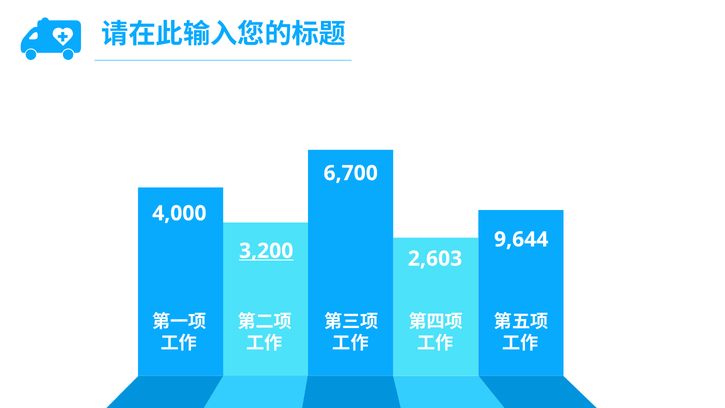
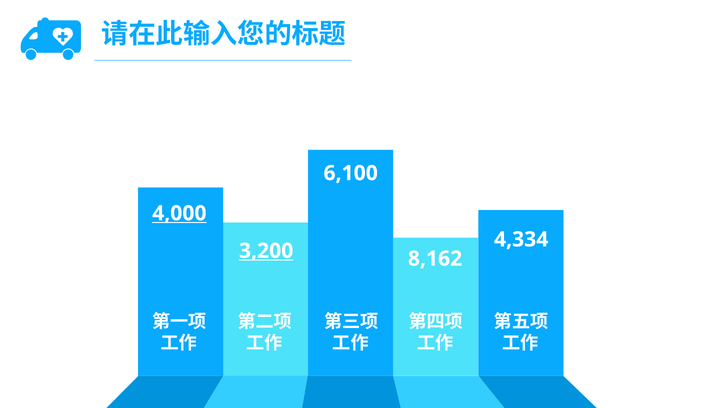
6,700: 6,700 -> 6,100
4,000 underline: none -> present
9,644: 9,644 -> 4,334
2,603: 2,603 -> 8,162
